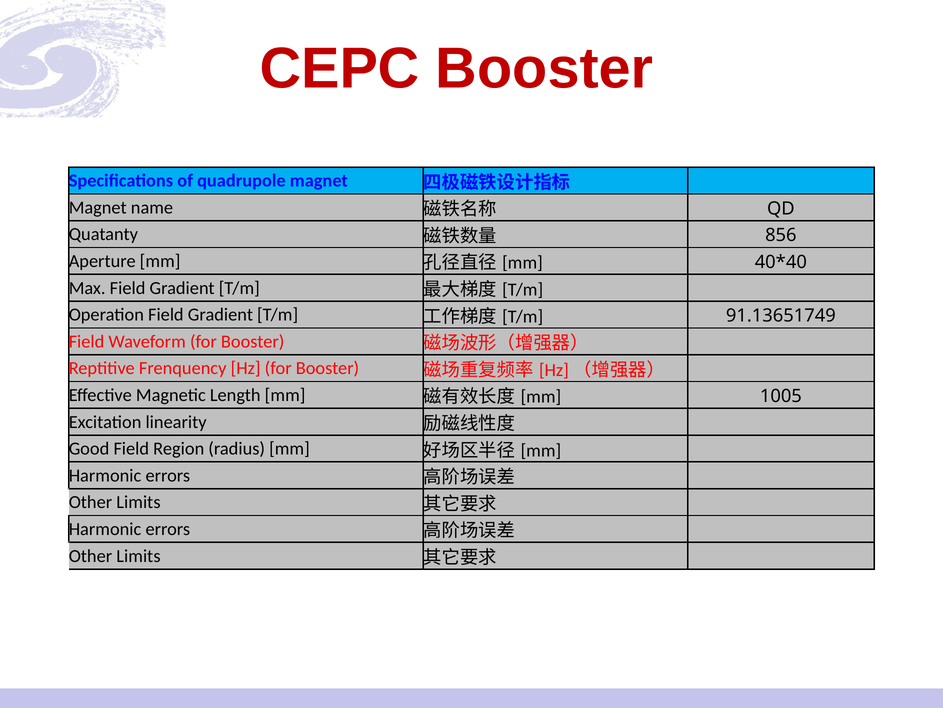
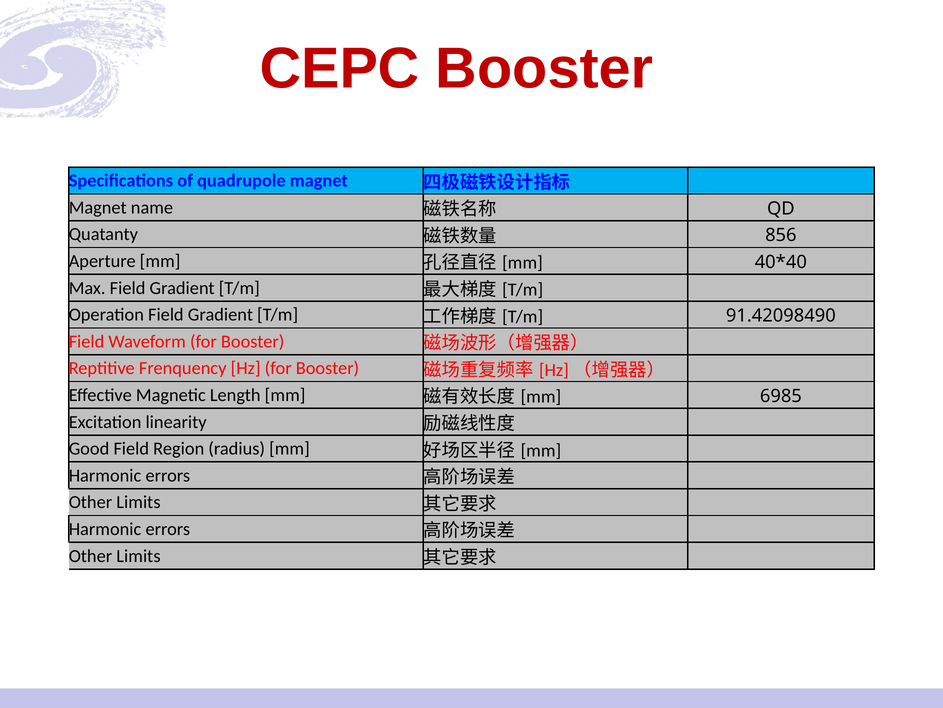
91.13651749: 91.13651749 -> 91.42098490
1005: 1005 -> 6985
